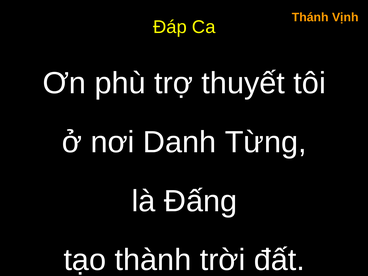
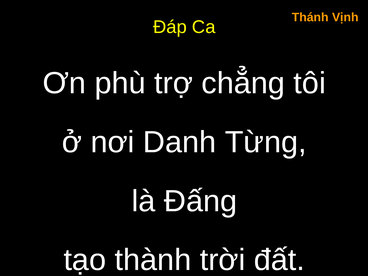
thuyết: thuyết -> chẳng
